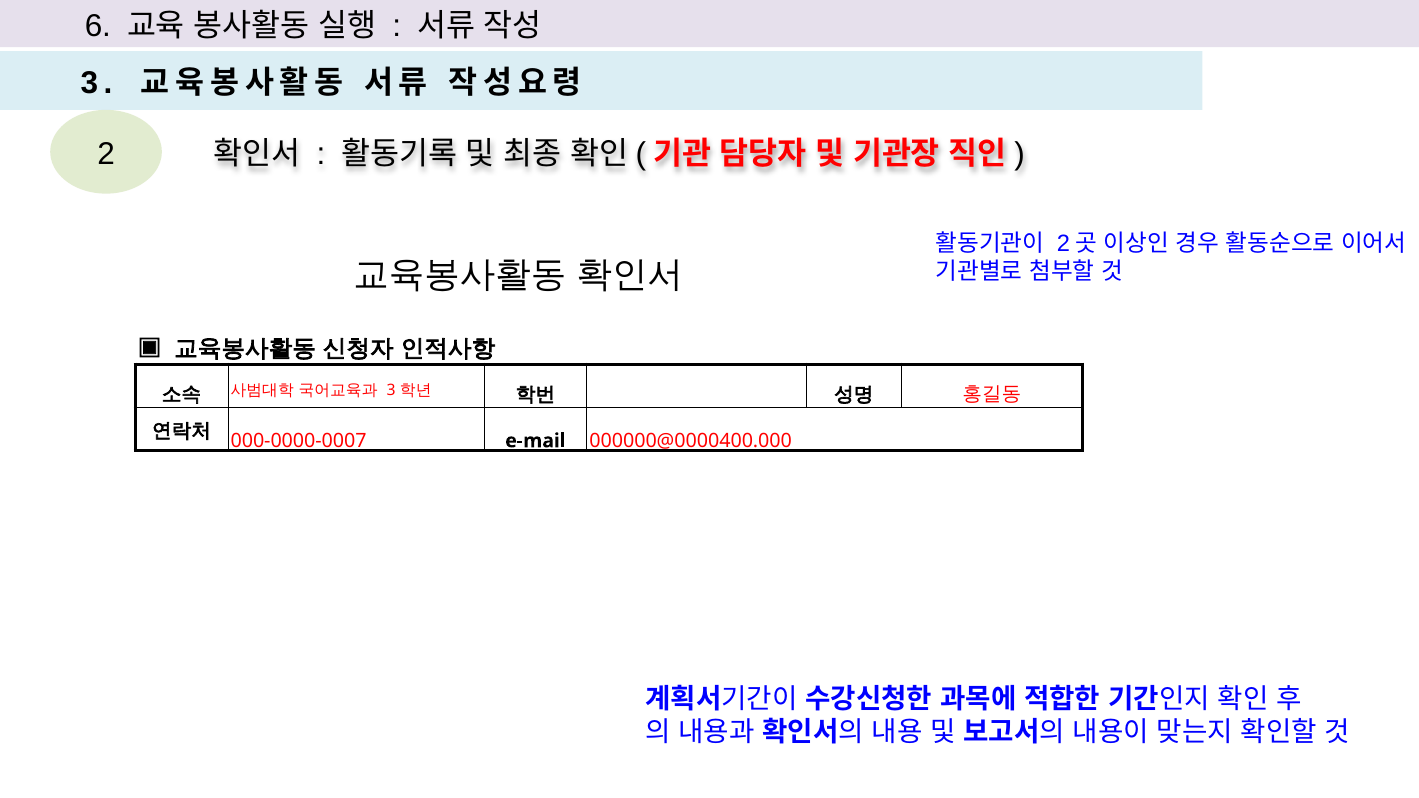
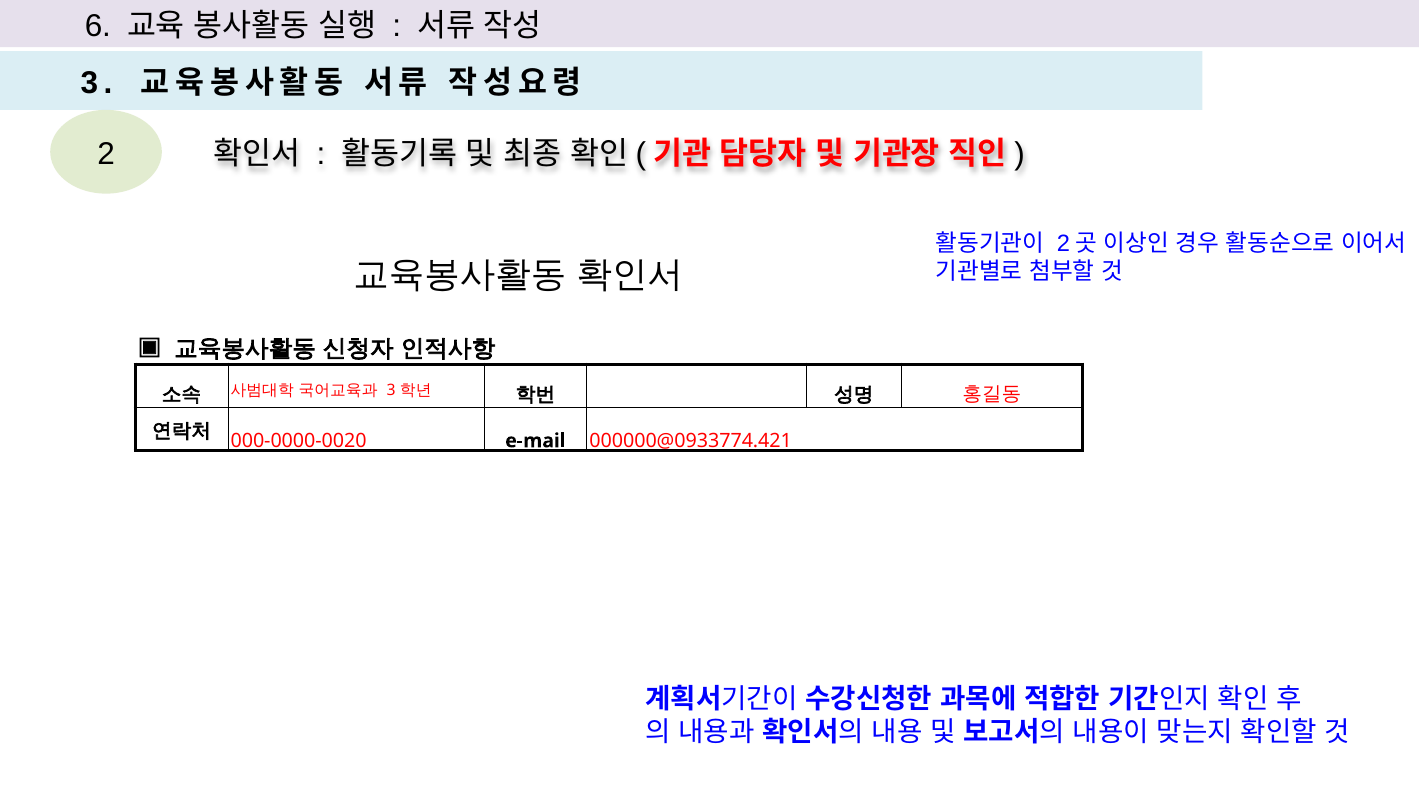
000-0000-0007: 000-0000-0007 -> 000-0000-0020
000000@0000400.000: 000000@0000400.000 -> 000000@0933774.421
